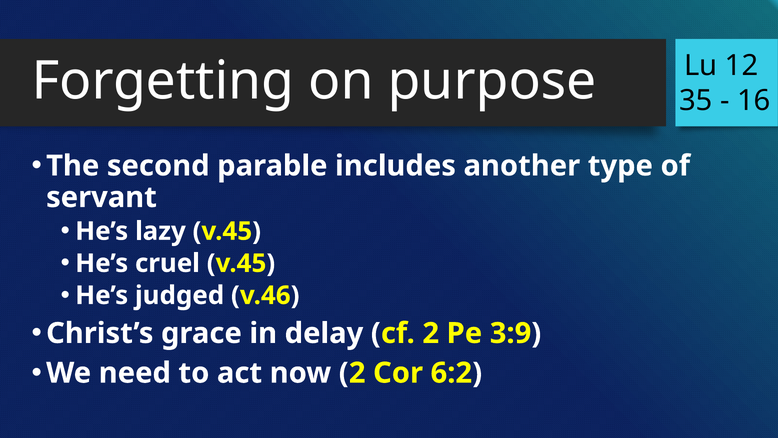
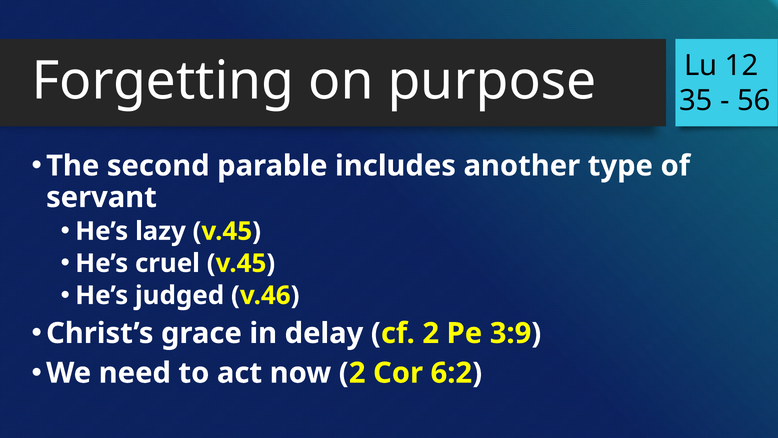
16: 16 -> 56
